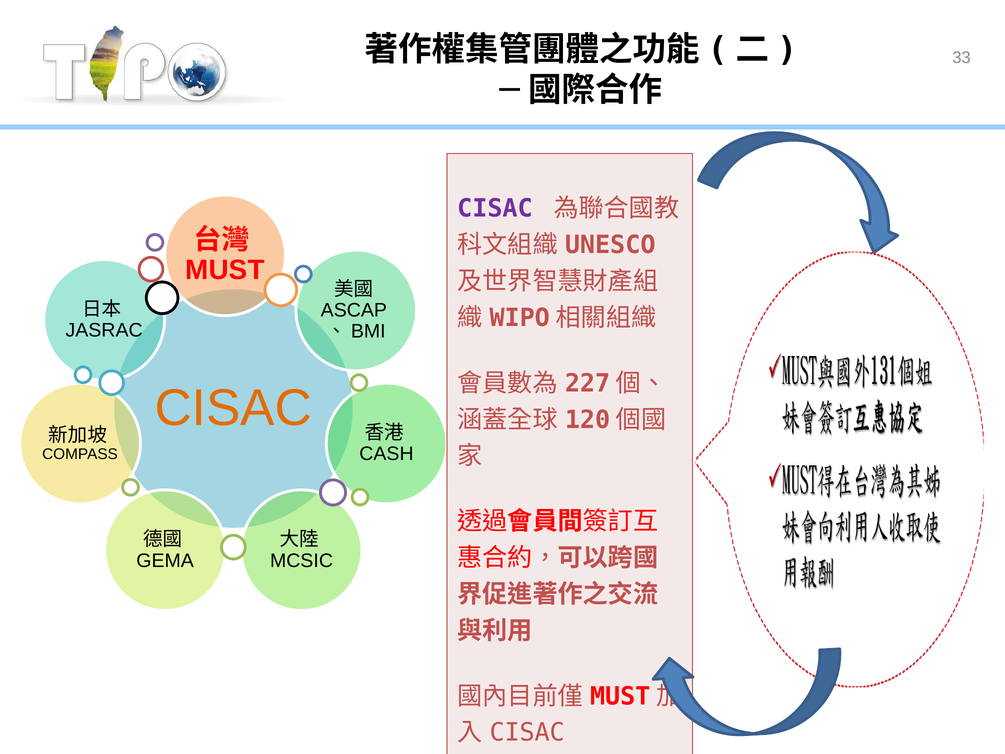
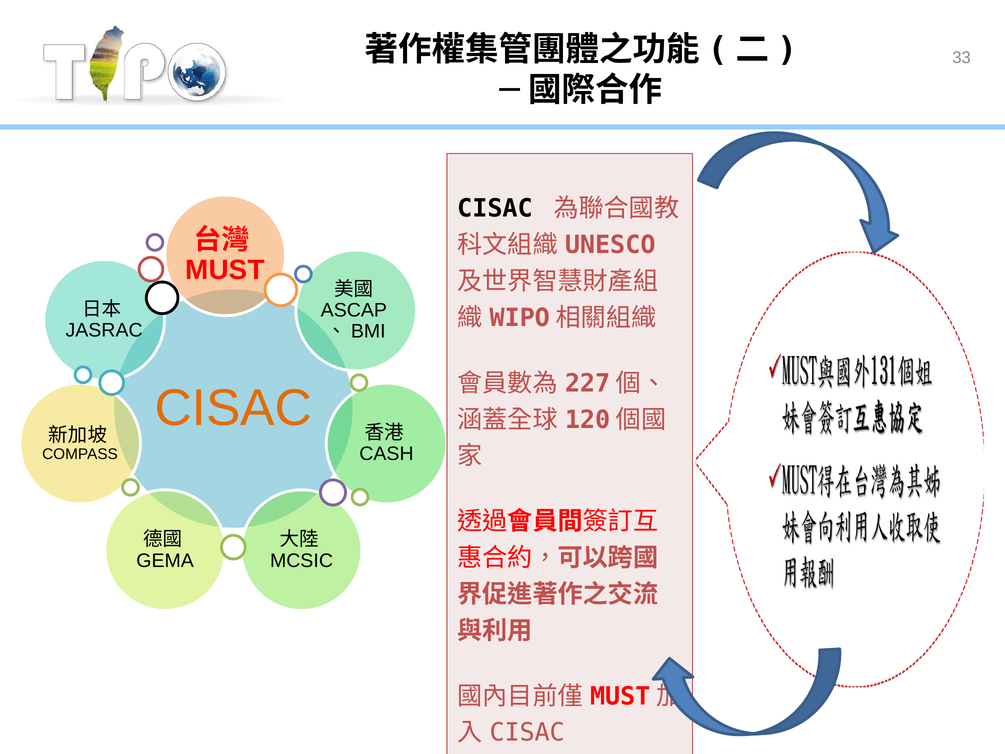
CISAC at (495, 209) colour: purple -> black
